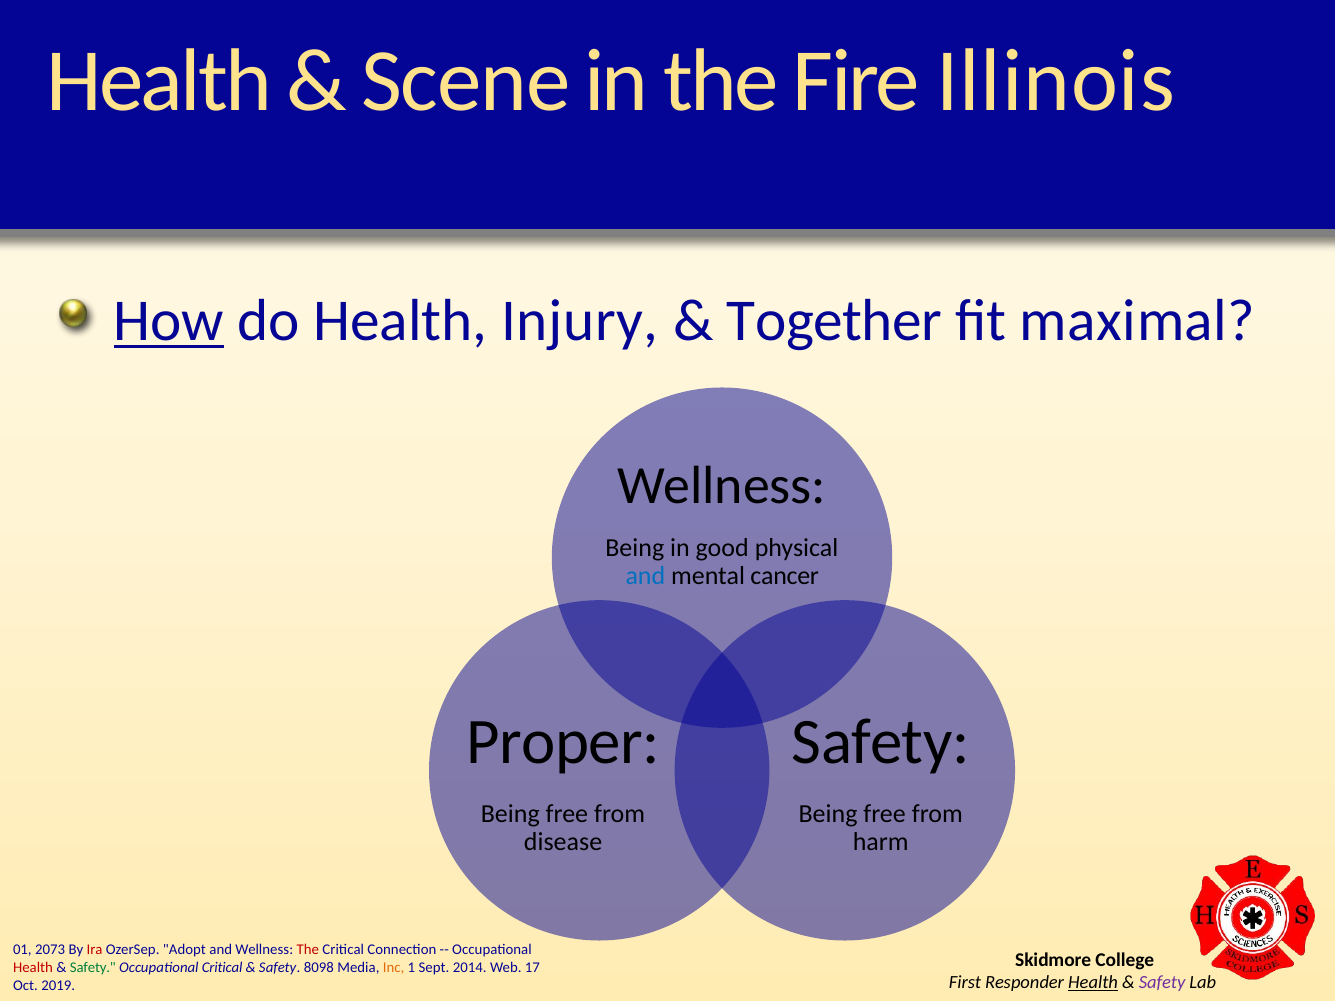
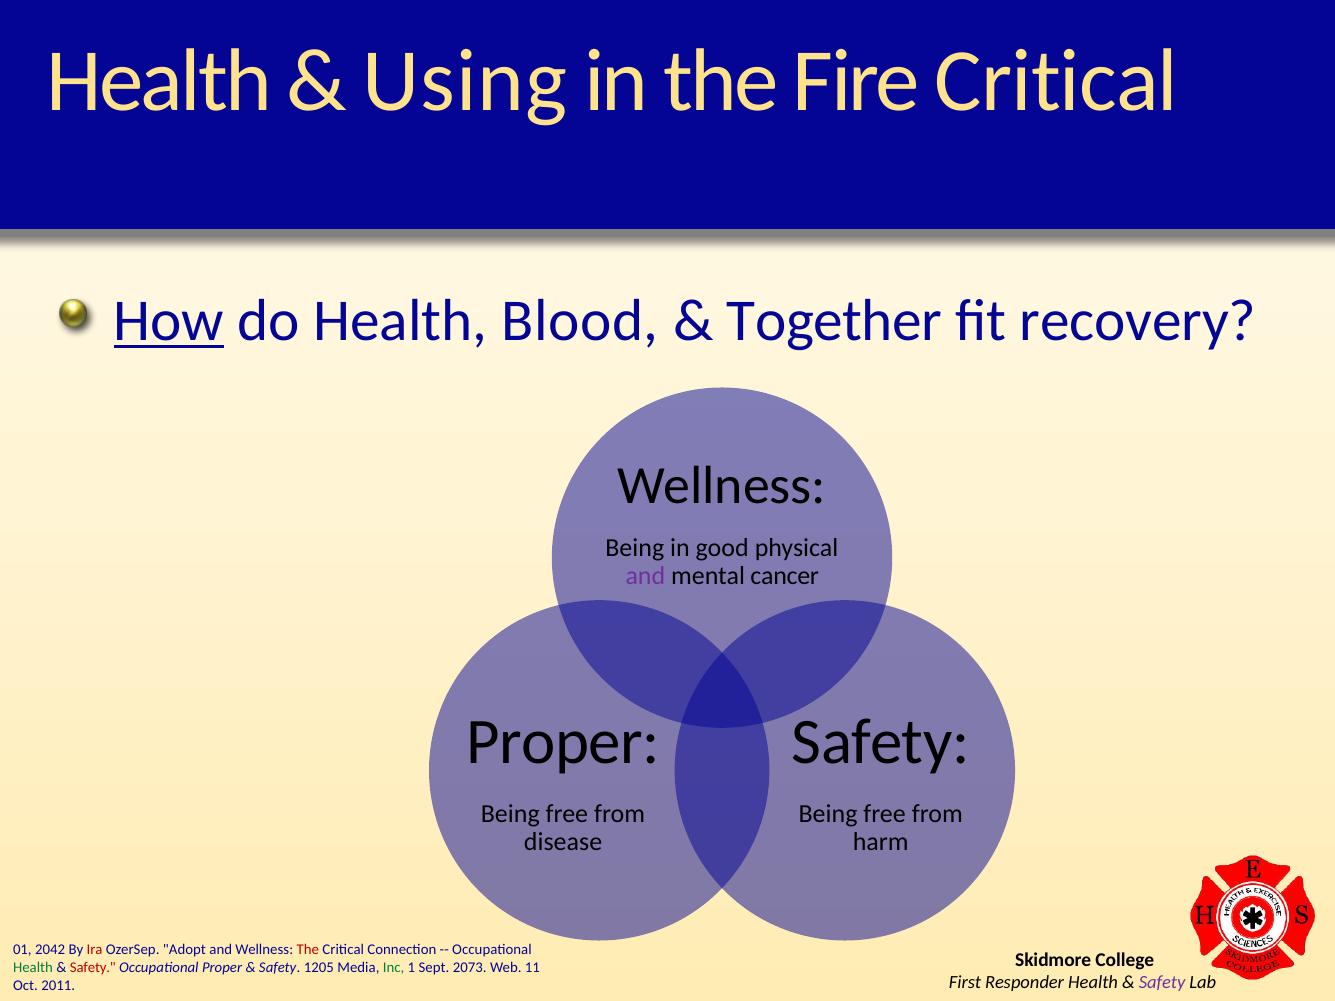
Scene: Scene -> Using
Fire Illinois: Illinois -> Critical
Injury: Injury -> Blood
maximal: maximal -> recovery
and at (645, 576) colour: blue -> purple
2073: 2073 -> 2042
Health at (33, 968) colour: red -> green
Safety at (93, 968) colour: green -> red
Occupational Critical: Critical -> Proper
8098: 8098 -> 1205
Inc colour: orange -> green
2014: 2014 -> 2073
17: 17 -> 11
Health at (1093, 983) underline: present -> none
2019: 2019 -> 2011
